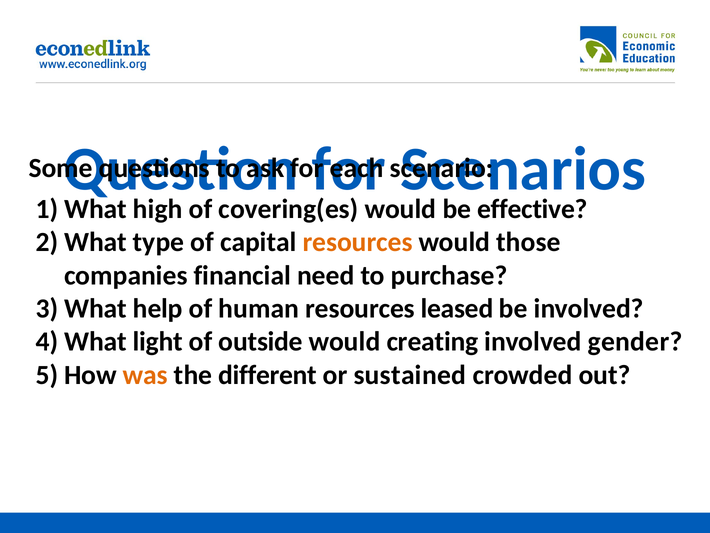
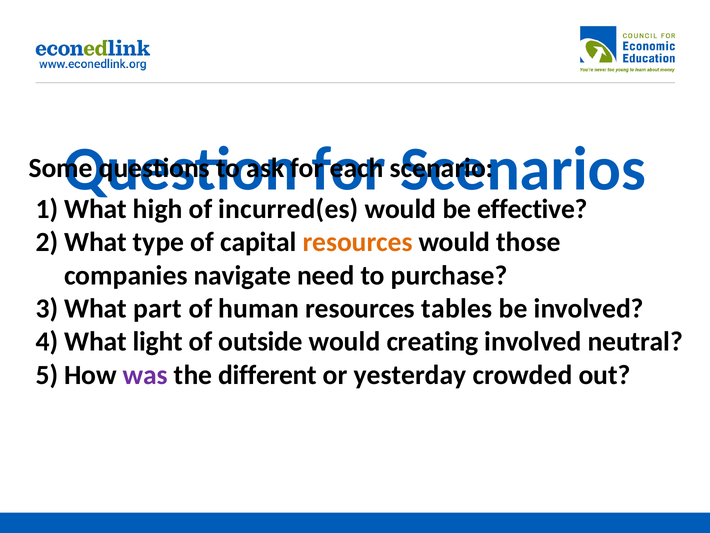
covering(es: covering(es -> incurred(es
financial: financial -> navigate
help: help -> part
leased: leased -> tables
gender: gender -> neutral
was colour: orange -> purple
sustained: sustained -> yesterday
